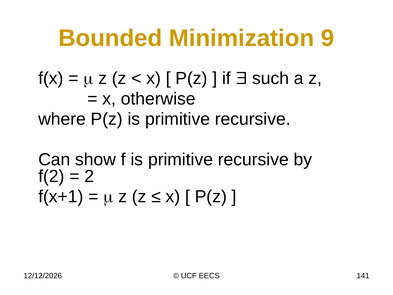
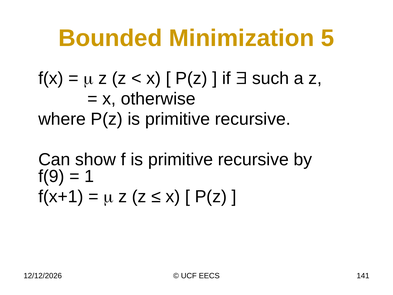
9: 9 -> 5
f(2: f(2 -> f(9
2: 2 -> 1
